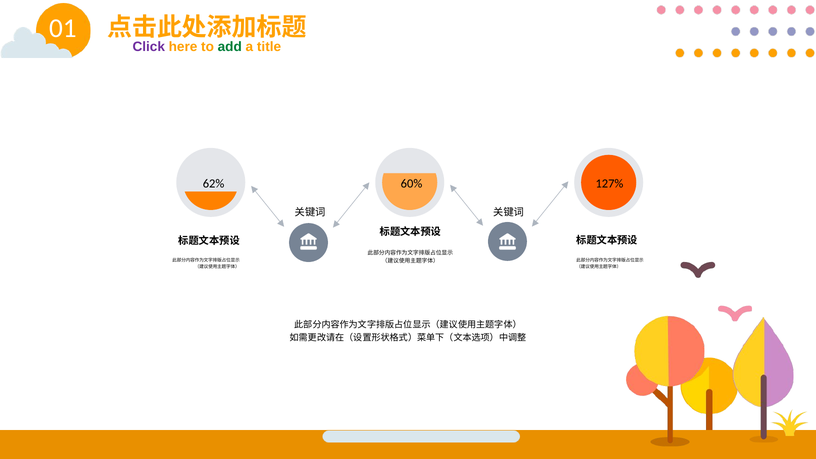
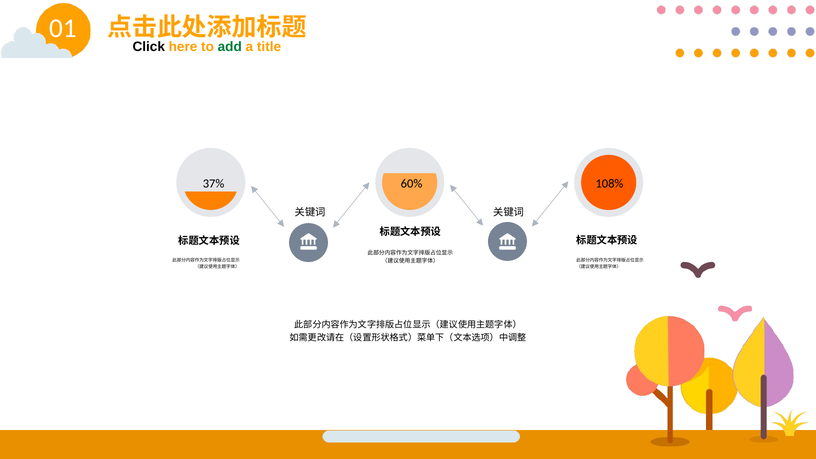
Click colour: purple -> black
62%: 62% -> 37%
127%: 127% -> 108%
